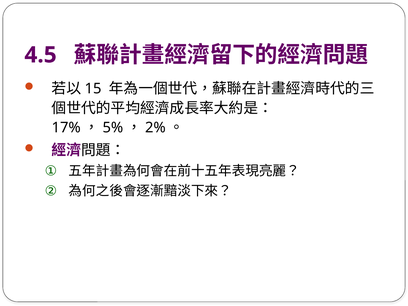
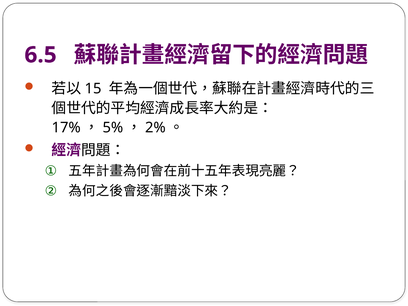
4.5: 4.5 -> 6.5
